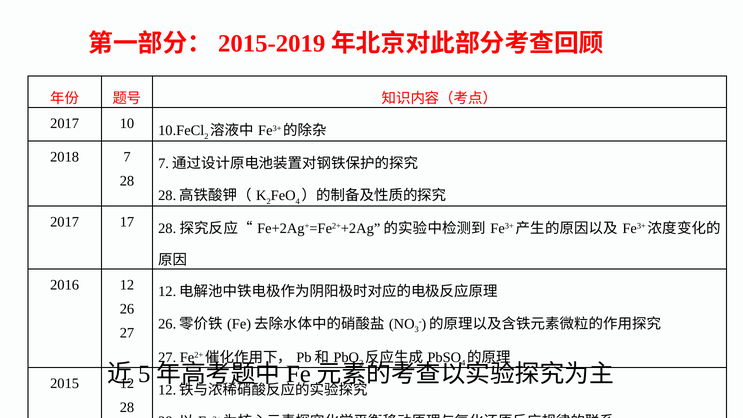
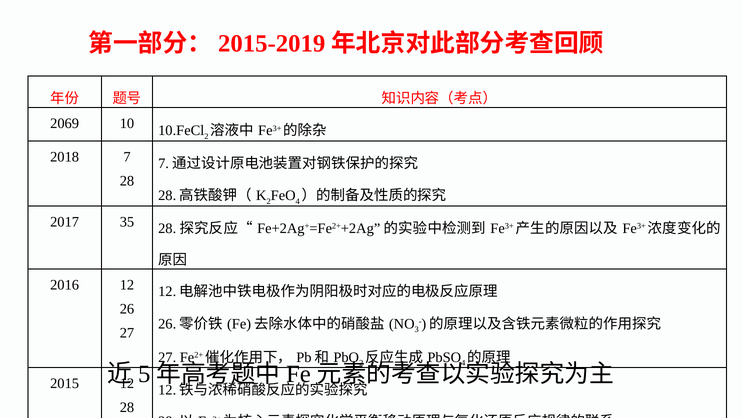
2017 at (65, 124): 2017 -> 2069
17: 17 -> 35
